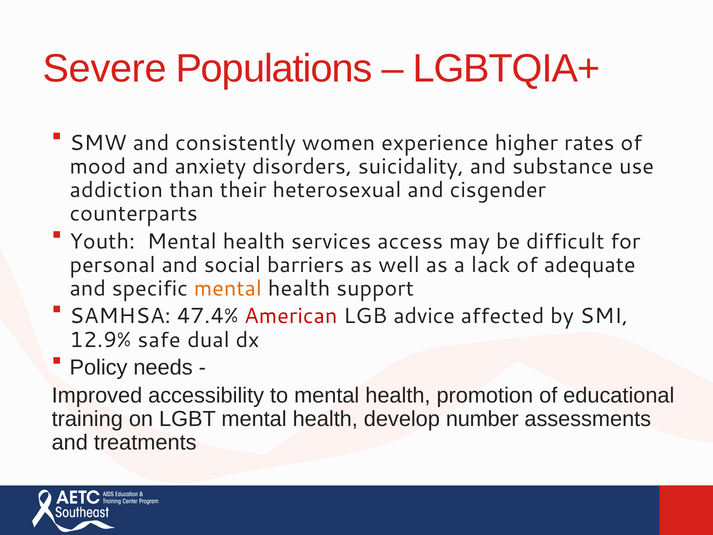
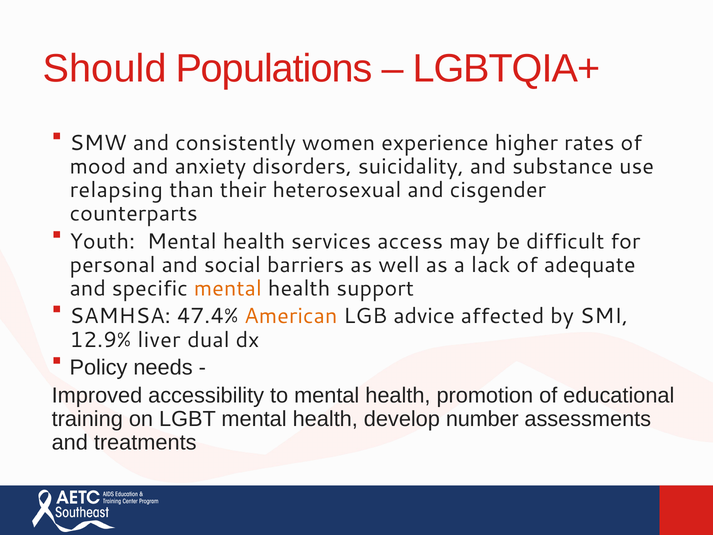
Severe: Severe -> Should
addiction: addiction -> relapsing
American colour: red -> orange
safe: safe -> liver
